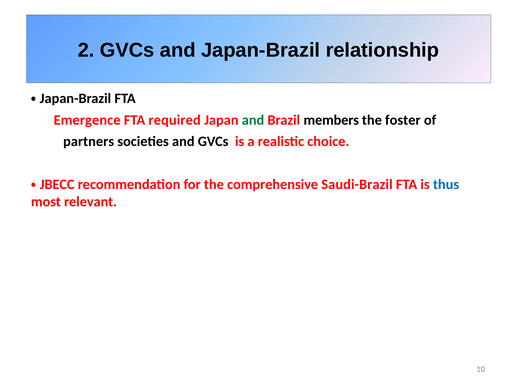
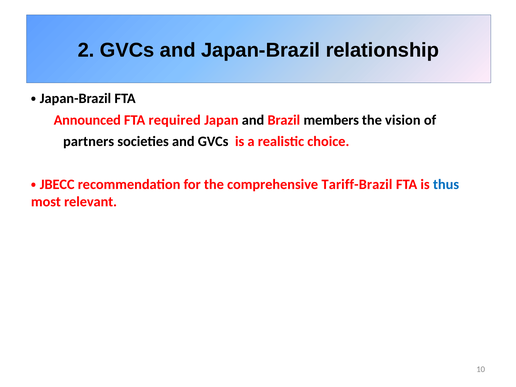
Emergence: Emergence -> Announced
and at (253, 120) colour: green -> black
foster: foster -> vision
Saudi-Brazil: Saudi-Brazil -> Tariff-Brazil
